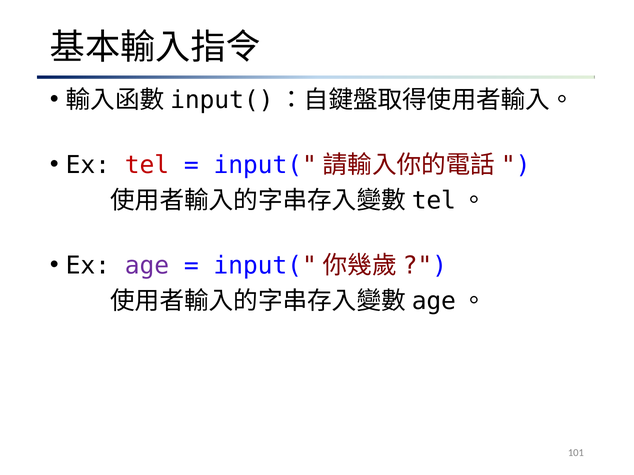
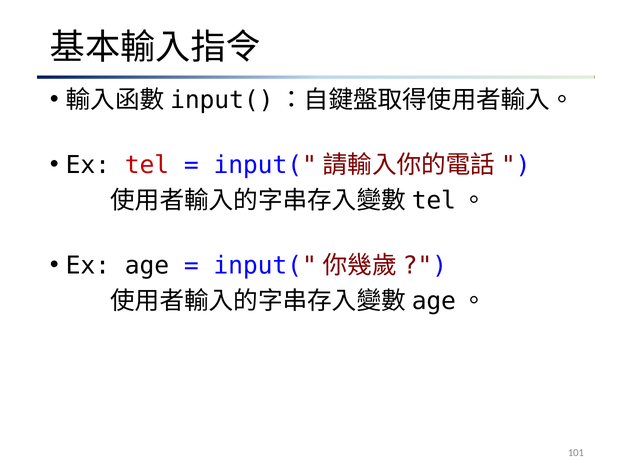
age colour: purple -> black
